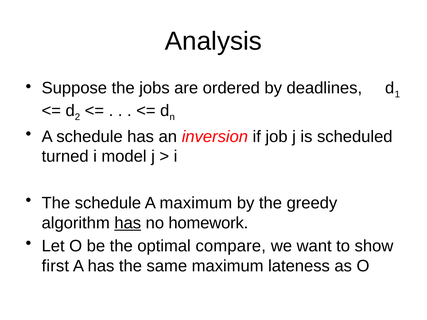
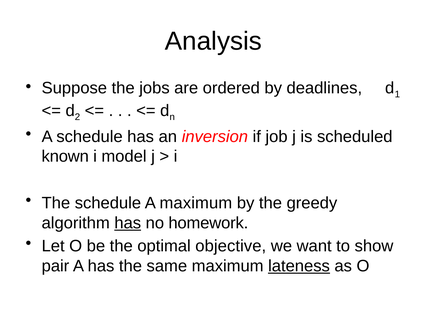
turned: turned -> known
compare: compare -> objective
first: first -> pair
lateness underline: none -> present
